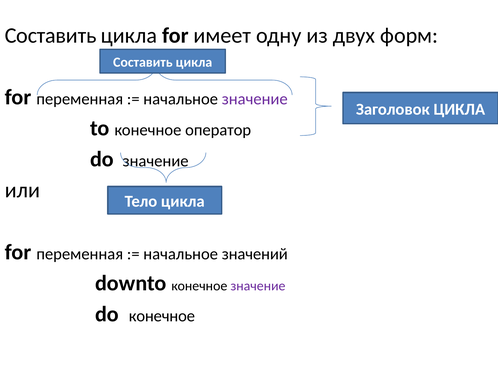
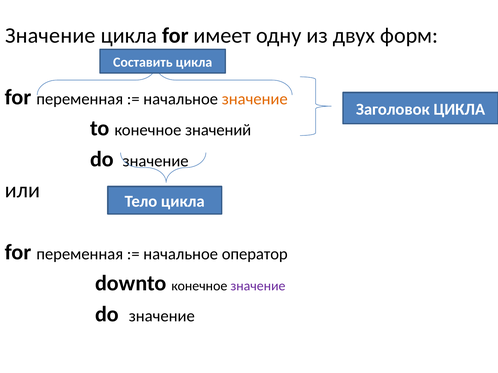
Составить at (51, 35): Составить -> Значение
значение at (255, 99) colour: purple -> orange
оператор: оператор -> значений
значений: значений -> оператор
конечное at (162, 316): конечное -> значение
